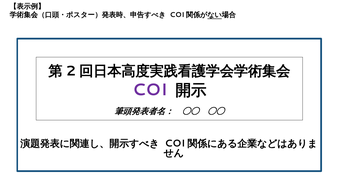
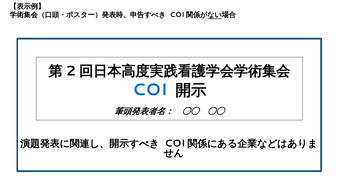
COI colour: purple -> blue
